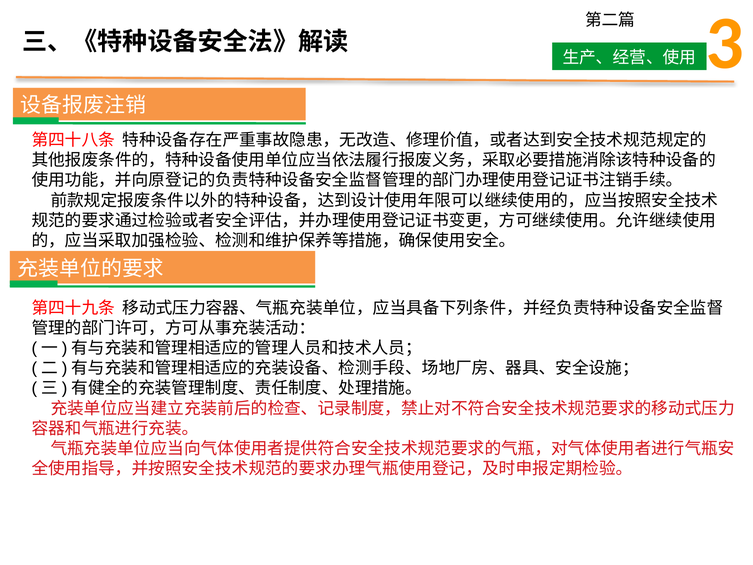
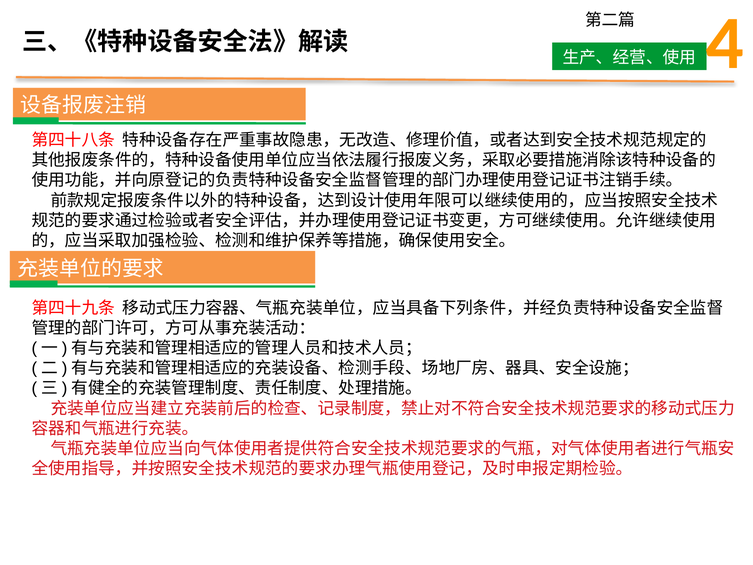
3: 3 -> 4
